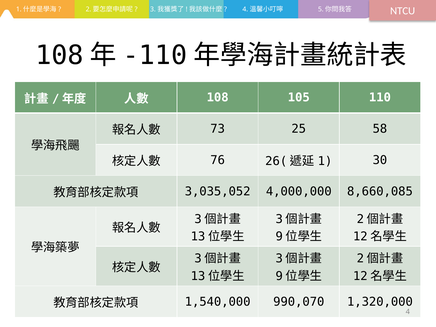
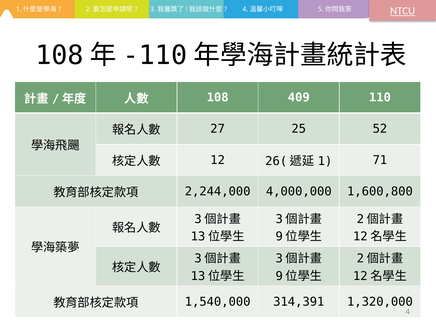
NTCU underline: none -> present
105: 105 -> 409
73: 73 -> 27
58: 58 -> 52
76: 76 -> 12
30: 30 -> 71
3,035,052: 3,035,052 -> 2,244,000
8,660,085: 8,660,085 -> 1,600,800
990,070: 990,070 -> 314,391
